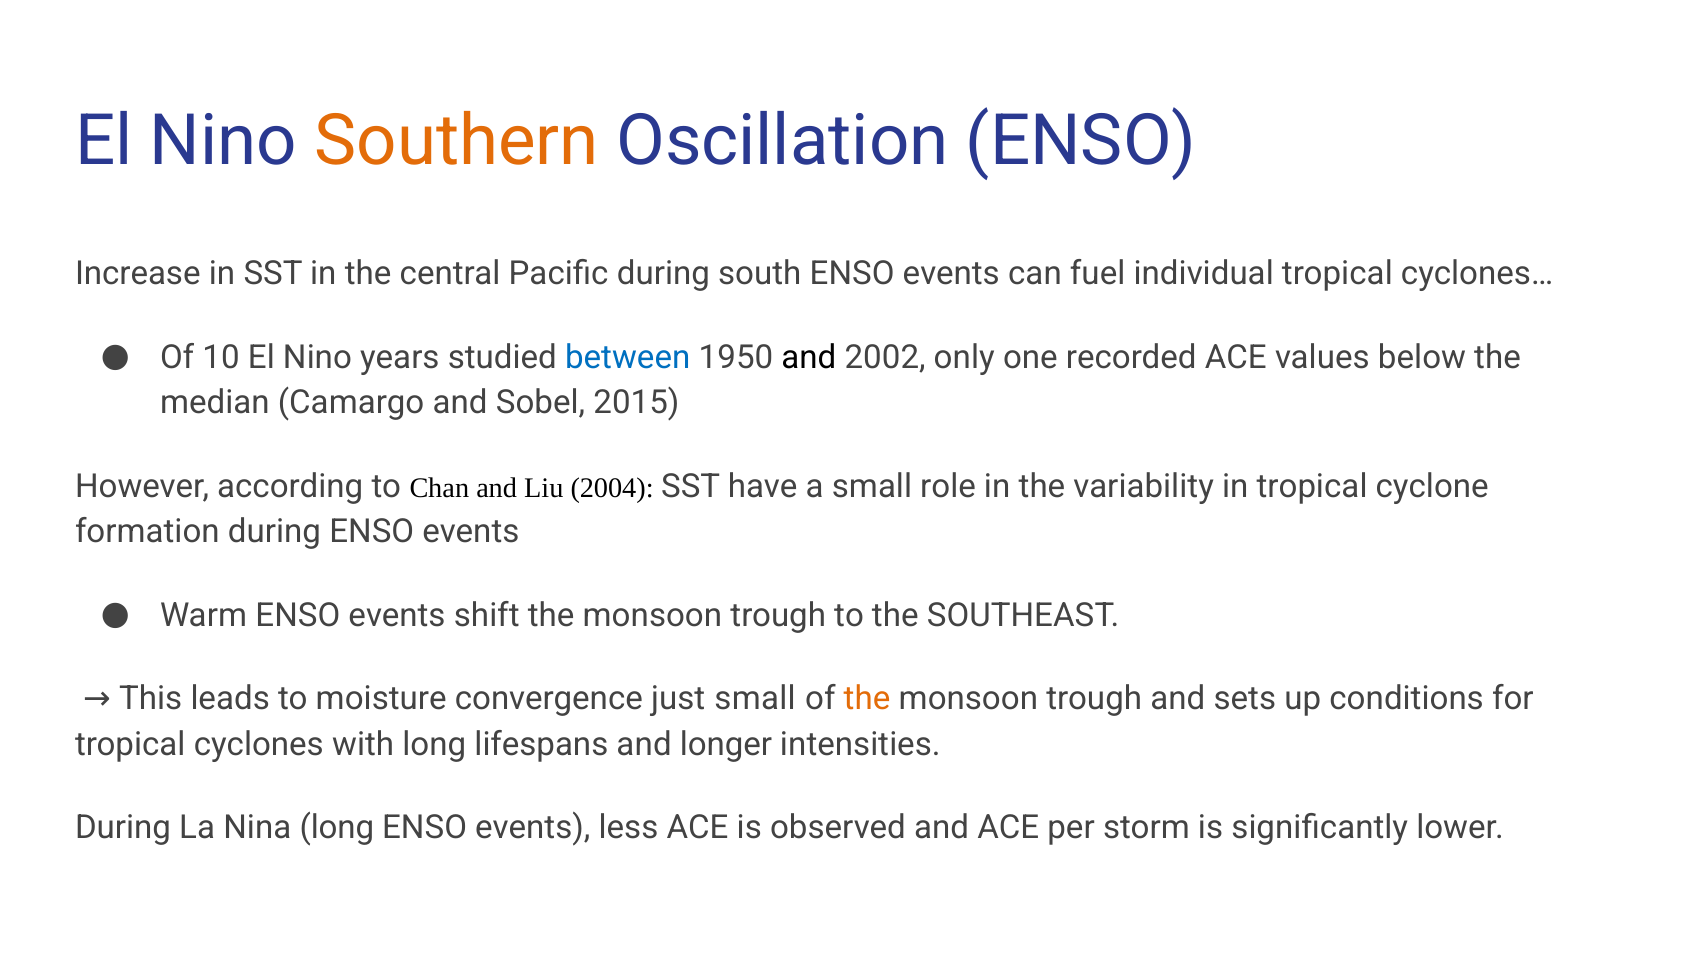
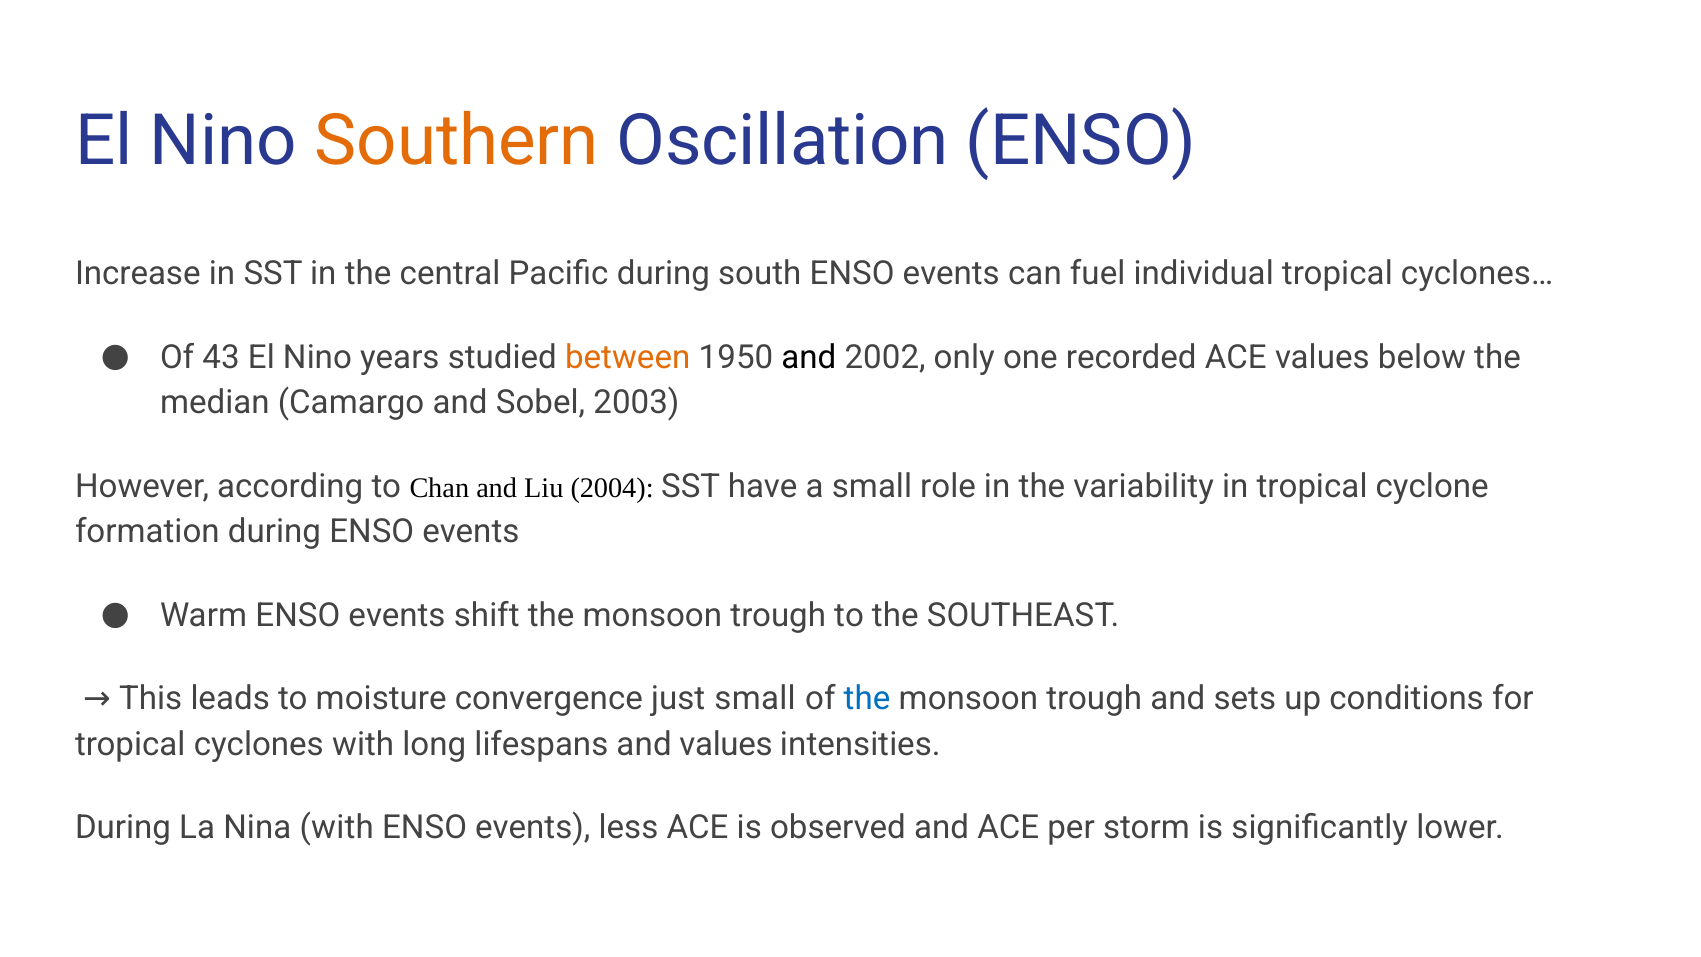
10: 10 -> 43
between colour: blue -> orange
2015: 2015 -> 2003
the at (867, 699) colour: orange -> blue
and longer: longer -> values
Nina long: long -> with
